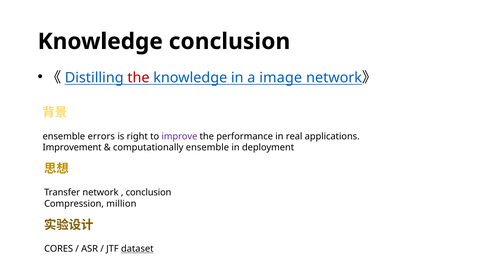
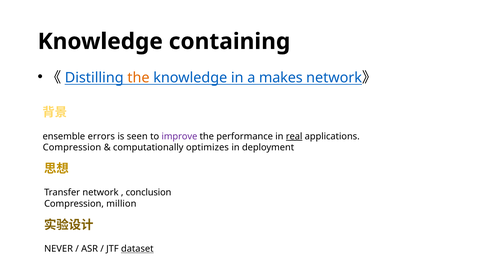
Knowledge conclusion: conclusion -> containing
the at (138, 78) colour: red -> orange
image: image -> makes
right: right -> seen
real underline: none -> present
Improvement at (72, 147): Improvement -> Compression
computationally ensemble: ensemble -> optimizes
CORES: CORES -> NEVER
